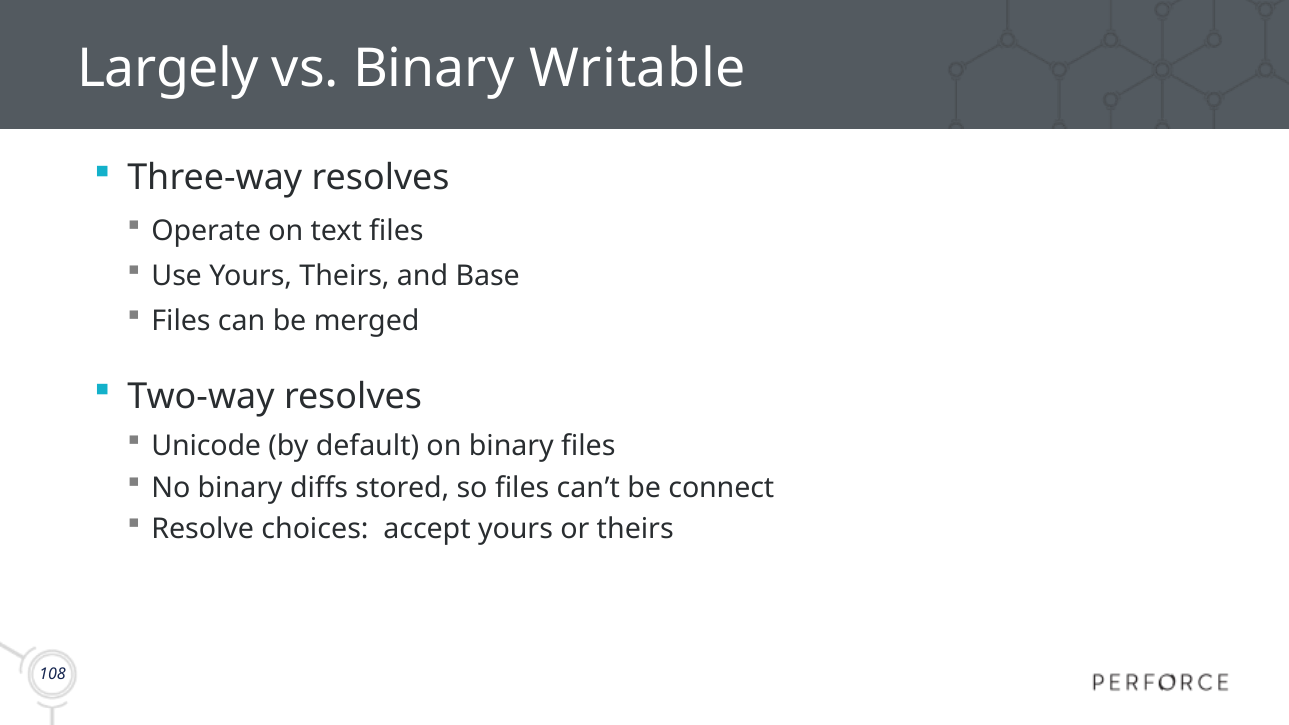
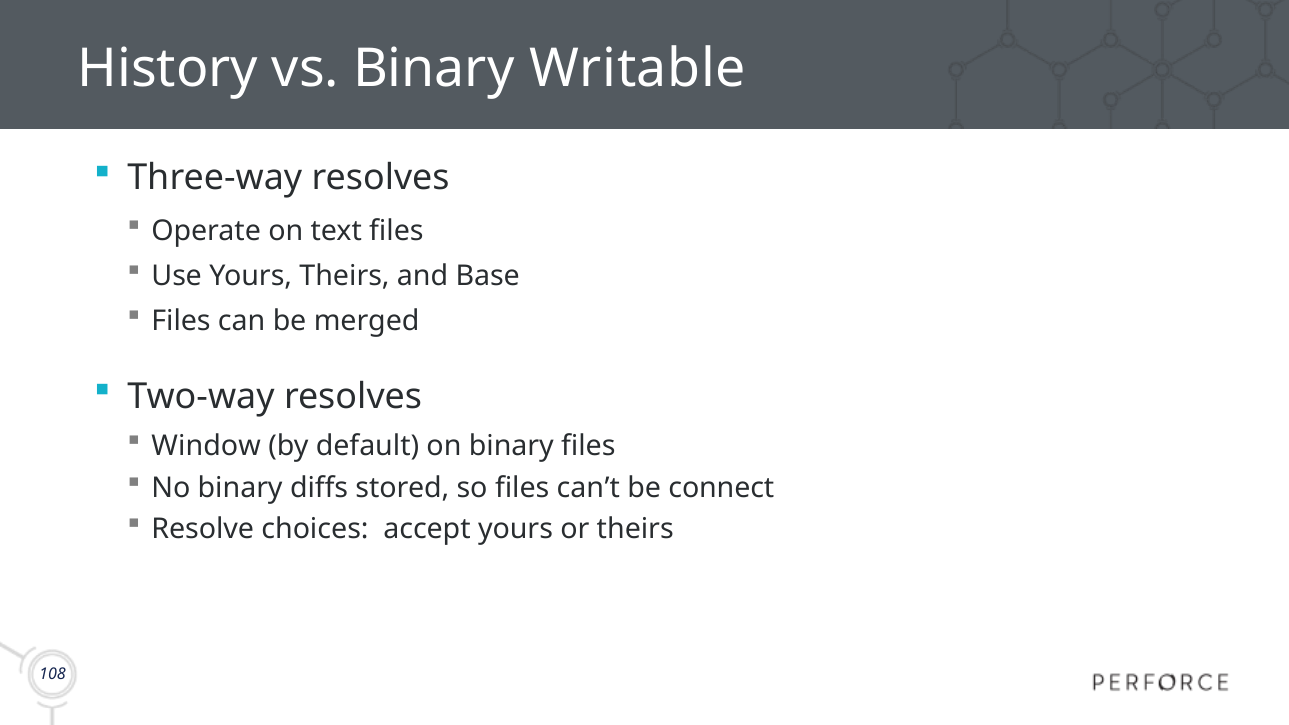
Largely: Largely -> History
Unicode: Unicode -> Window
